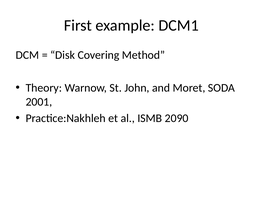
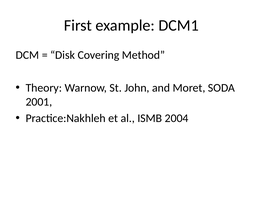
2090: 2090 -> 2004
